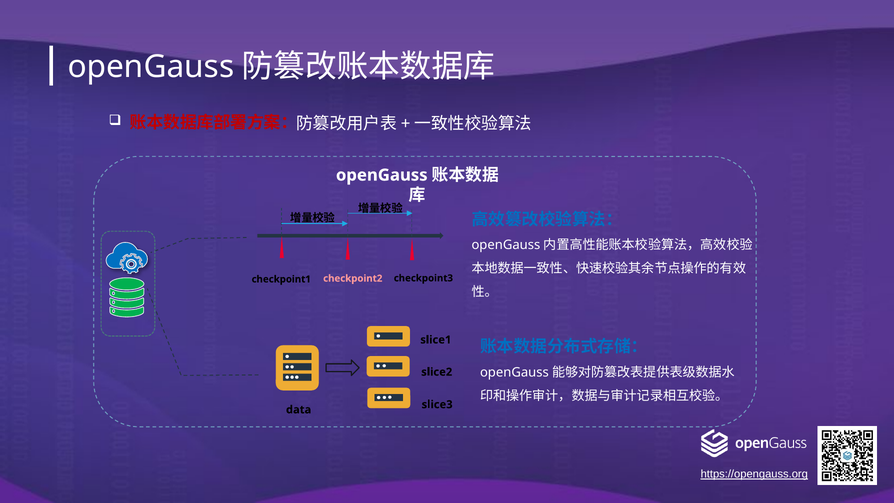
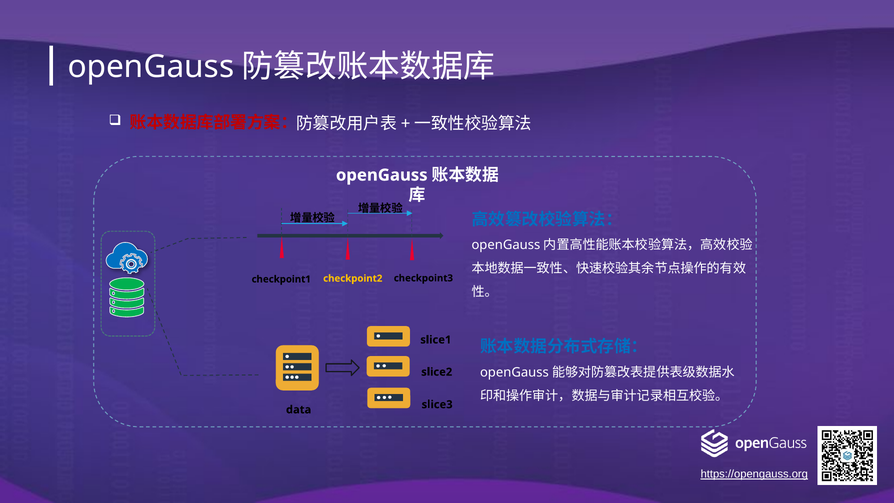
checkpoint2 colour: pink -> yellow
